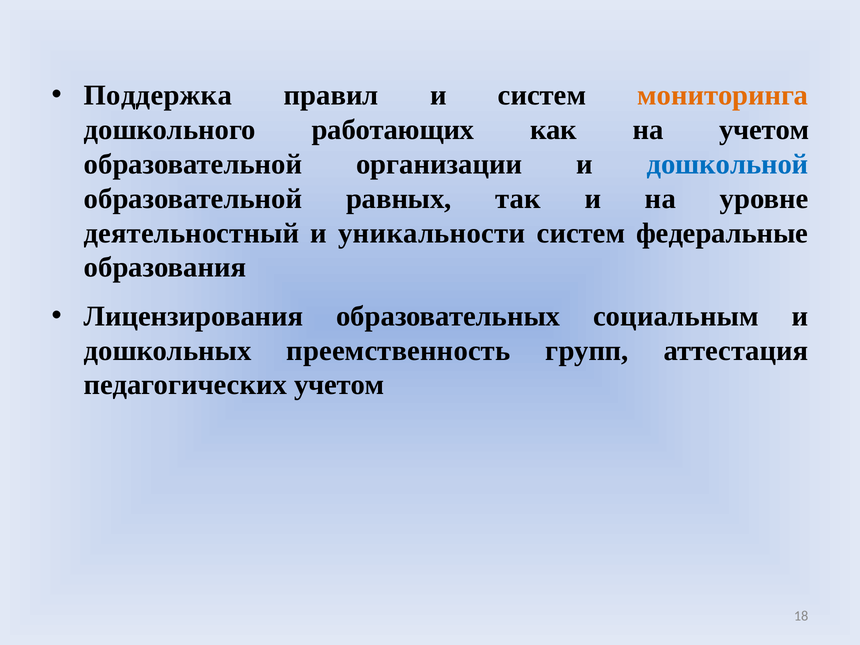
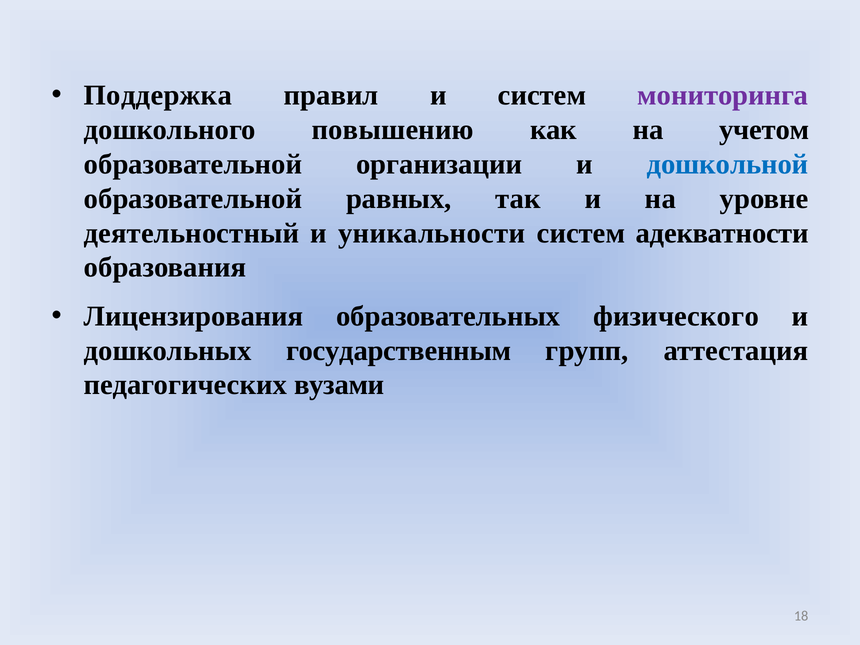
мониторинга colour: orange -> purple
работающих: работающих -> повышению
федеральные: федеральные -> адекватности
социальным: социальным -> физического
преемственность: преемственность -> государственным
педагогических учетом: учетом -> вузами
